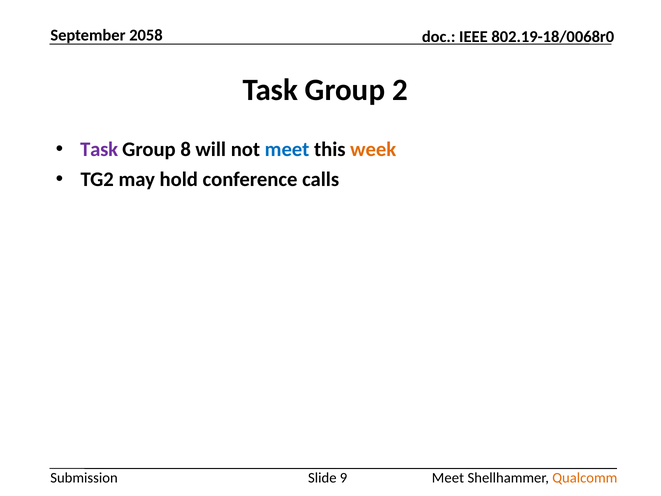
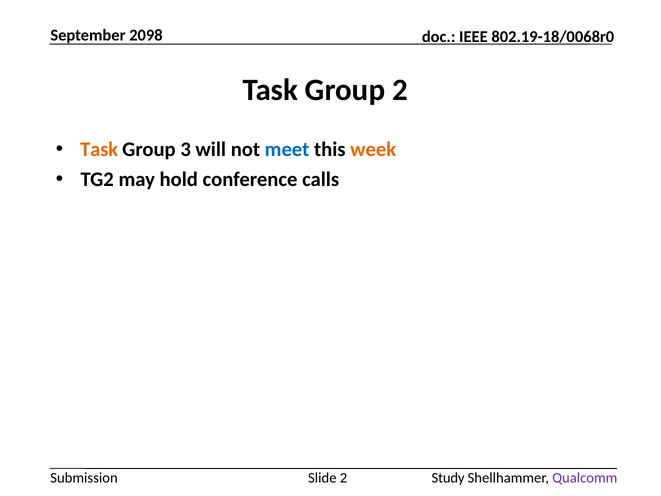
2058: 2058 -> 2098
Task at (99, 149) colour: purple -> orange
8: 8 -> 3
Slide 9: 9 -> 2
Meet at (448, 478): Meet -> Study
Qualcomm colour: orange -> purple
